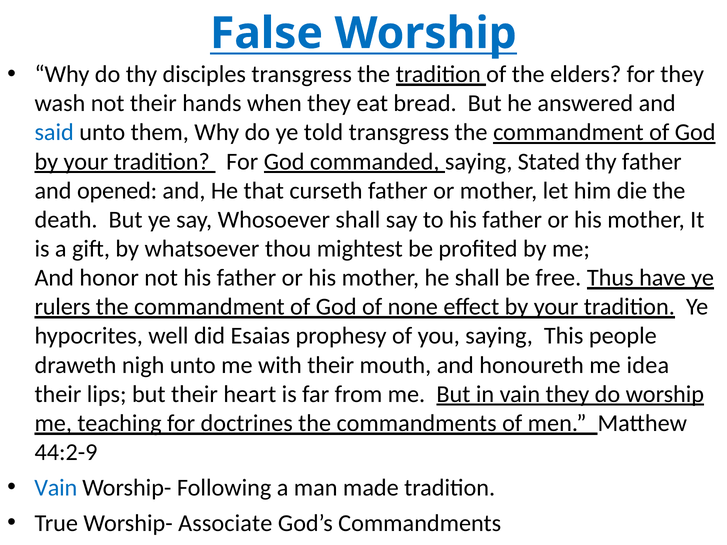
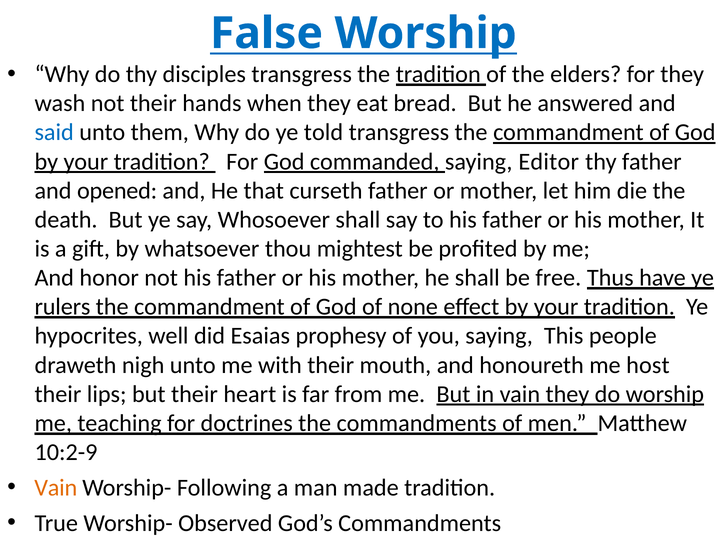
Stated: Stated -> Editor
idea: idea -> host
44:2-9: 44:2-9 -> 10:2-9
Vain at (56, 488) colour: blue -> orange
Associate: Associate -> Observed
